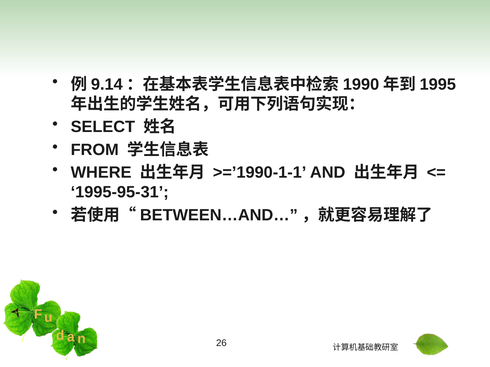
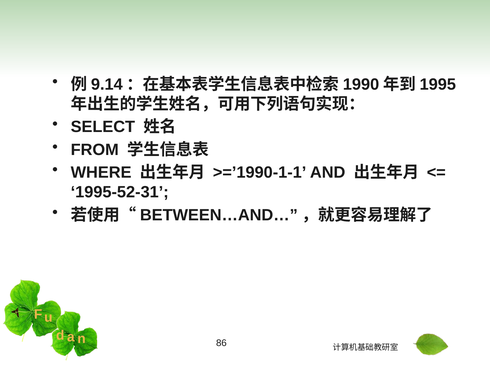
1995-95-31: 1995-95-31 -> 1995-52-31
26: 26 -> 86
